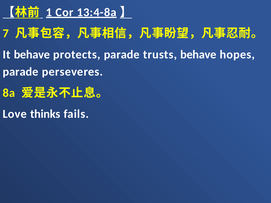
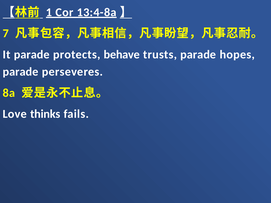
It behave: behave -> parade
protects parade: parade -> behave
trusts behave: behave -> parade
